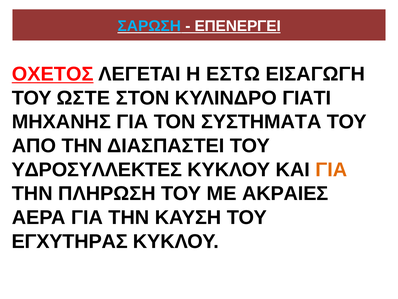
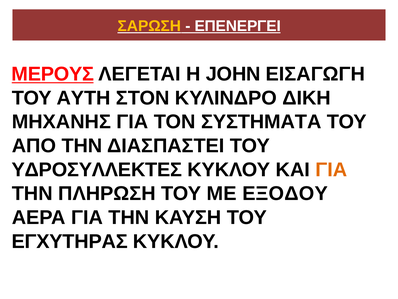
ΣΑΡΩΣΗ colour: light blue -> yellow
ΟΧΕΤΟΣ: ΟΧΕΤΟΣ -> ΜΕΡΟΥΣ
ΕΣΤΩ: ΕΣΤΩ -> JOHN
ΩΣΤΕ: ΩΣΤΕ -> ΑΥΤΗ
ΓΙΑΤΙ: ΓΙΑΤΙ -> ΔΙΚΗ
ΑΚΡΑΙΕΣ: ΑΚΡΑΙΕΣ -> ΕΞΟΔΟΥ
